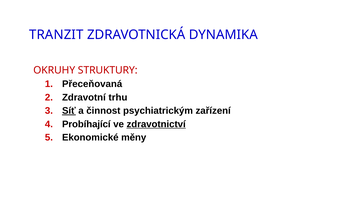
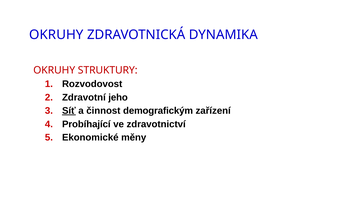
TRANZIT at (56, 35): TRANZIT -> OKRUHY
Přeceňovaná: Přeceňovaná -> Rozvodovost
trhu: trhu -> jeho
psychiatrickým: psychiatrickým -> demografickým
zdravotnictví underline: present -> none
